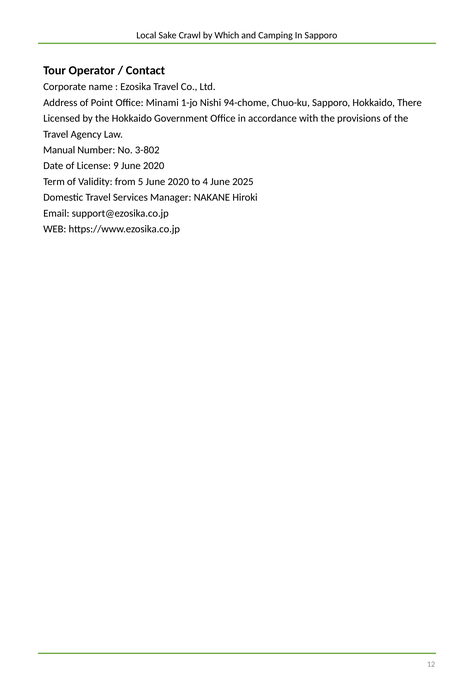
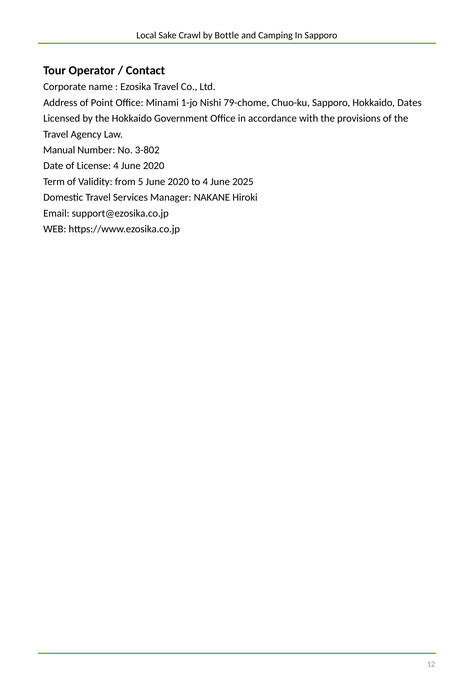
Which: Which -> Bottle
94-chome: 94-chome -> 79-chome
There: There -> Dates
License 9: 9 -> 4
